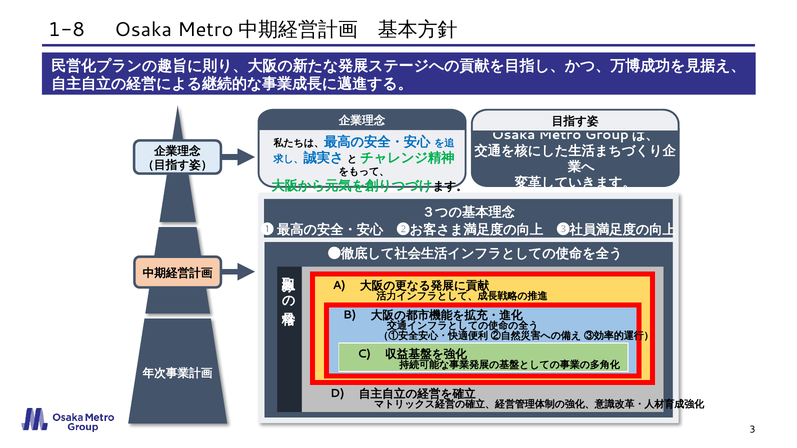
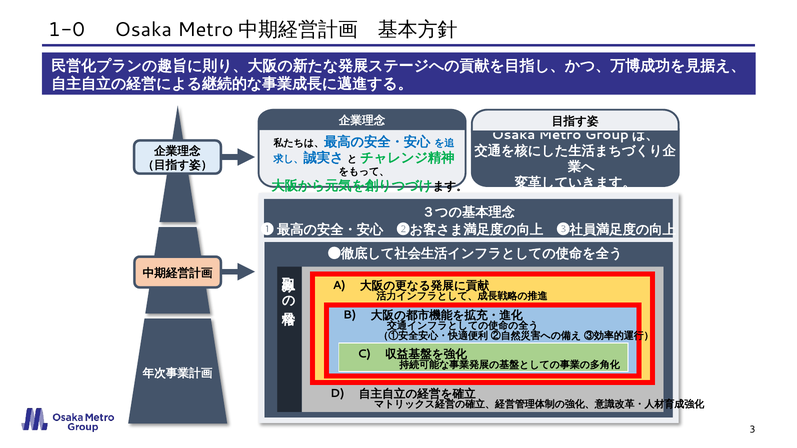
1-8: 1-8 -> 1-0
